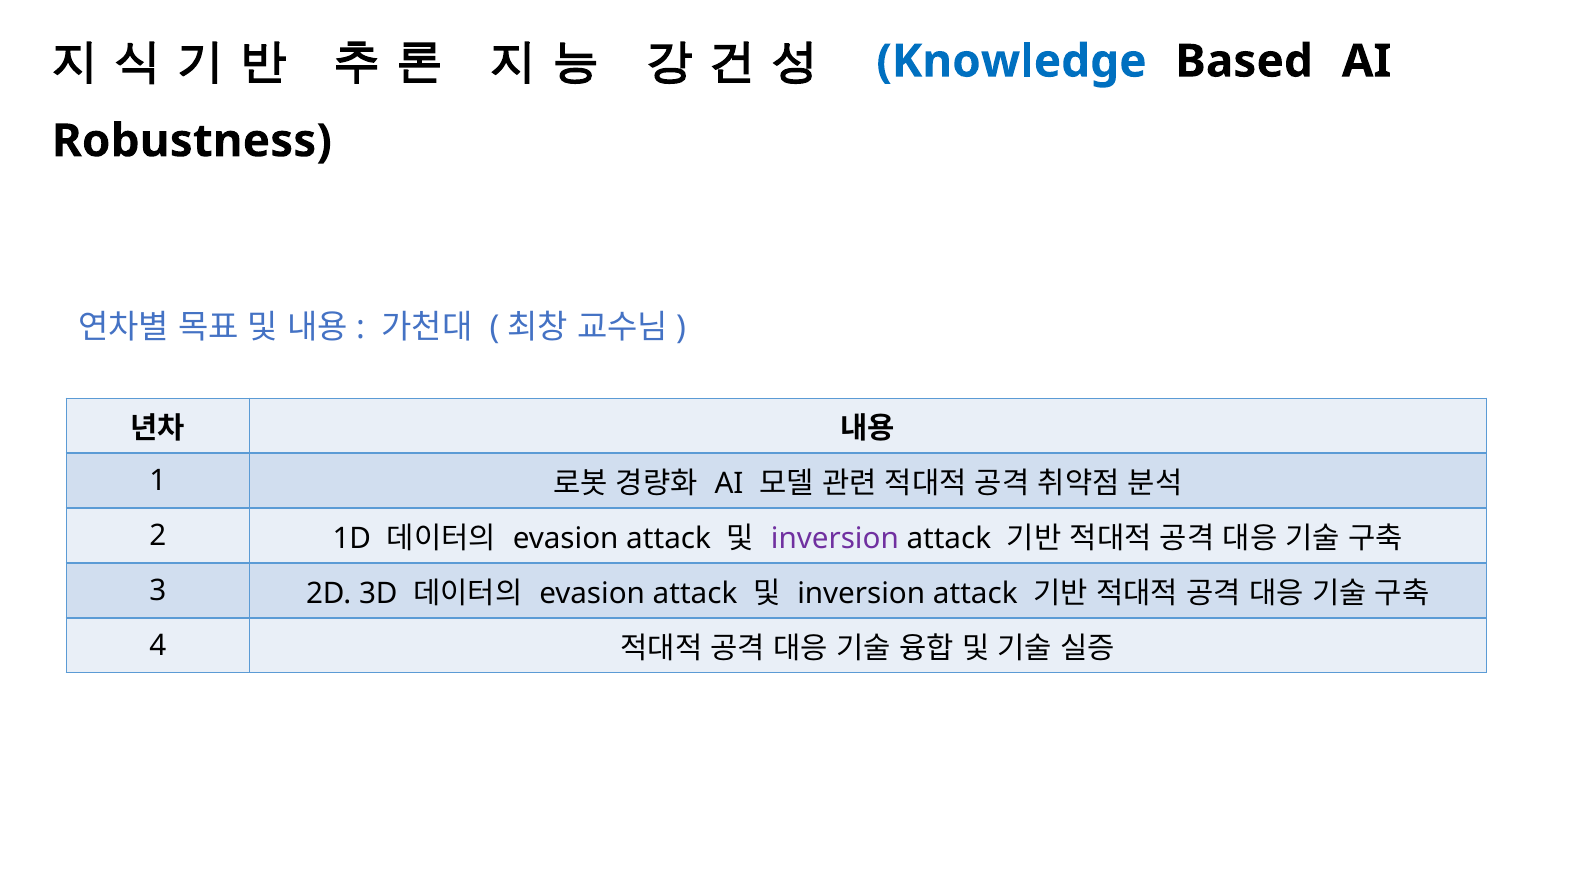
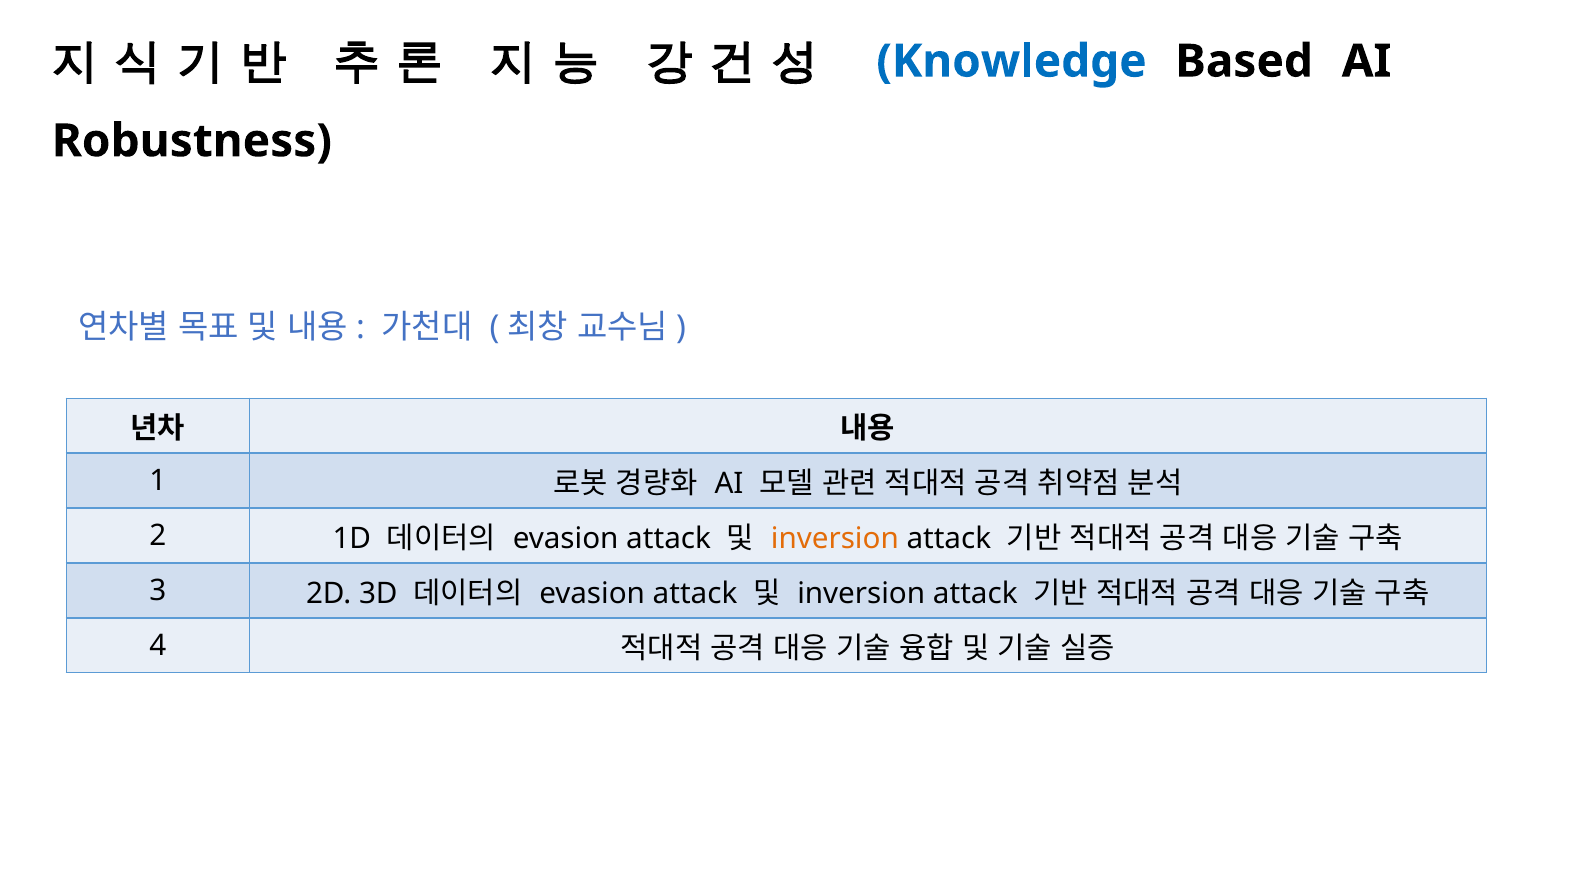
inversion at (835, 539) colour: purple -> orange
